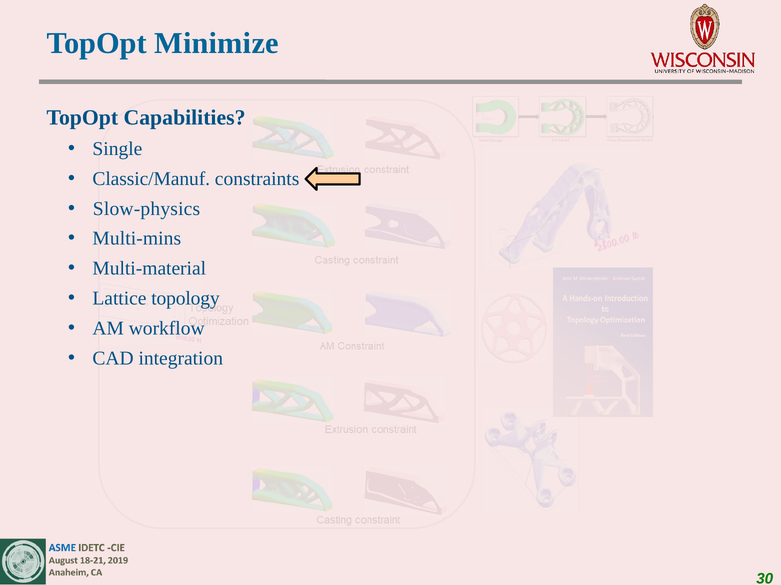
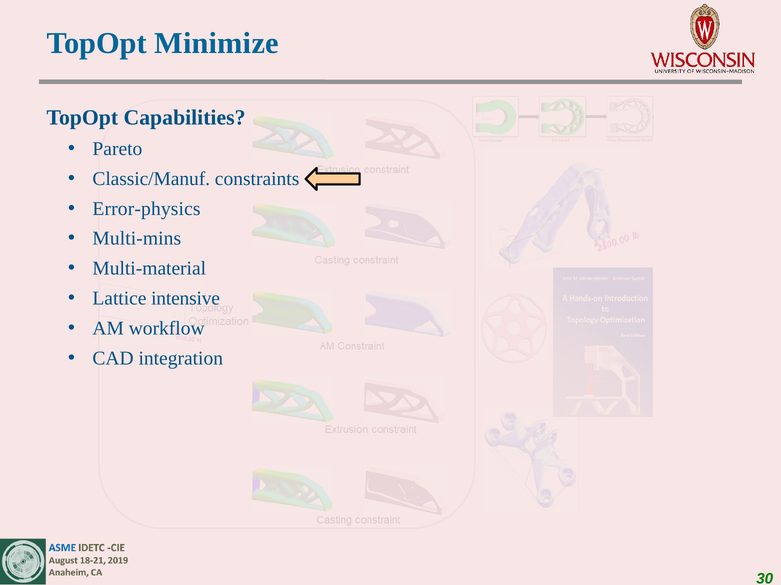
Single: Single -> Pareto
Slow-physics: Slow-physics -> Error-physics
topology: topology -> intensive
